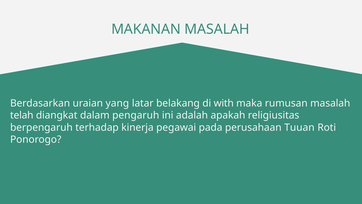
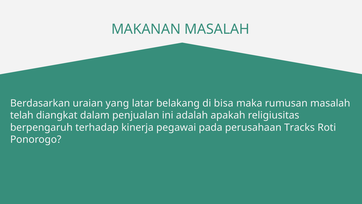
with: with -> bisa
pengaruh: pengaruh -> penjualan
Tuuan: Tuuan -> Tracks
